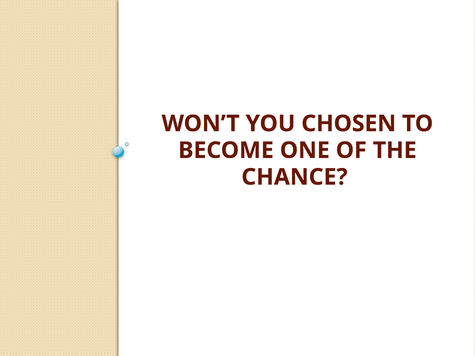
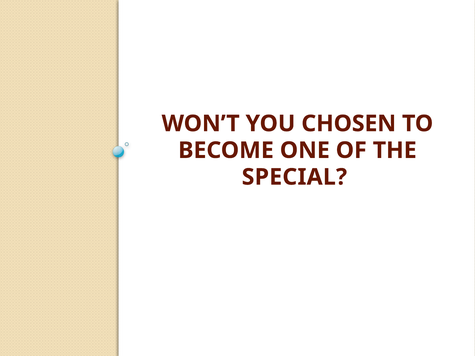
CHANCE: CHANCE -> SPECIAL
